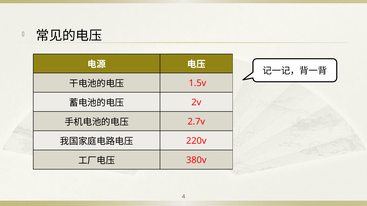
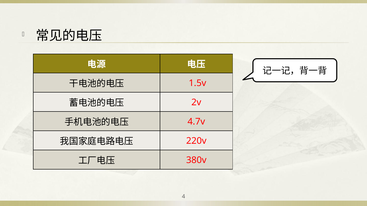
2.7v: 2.7v -> 4.7v
